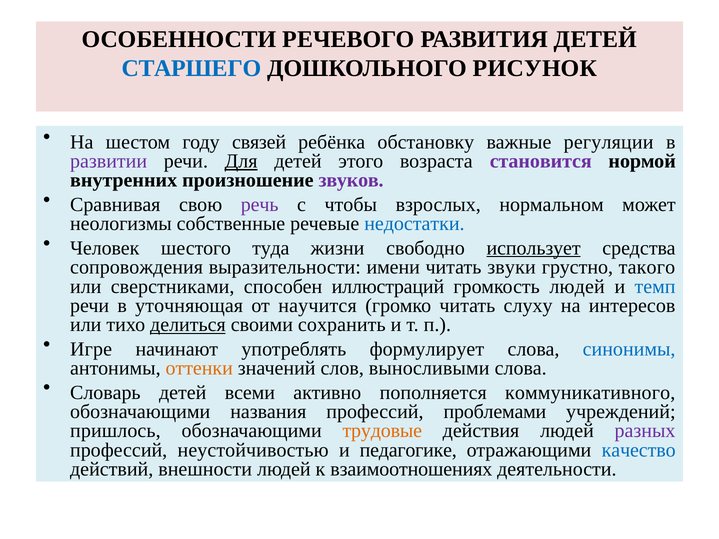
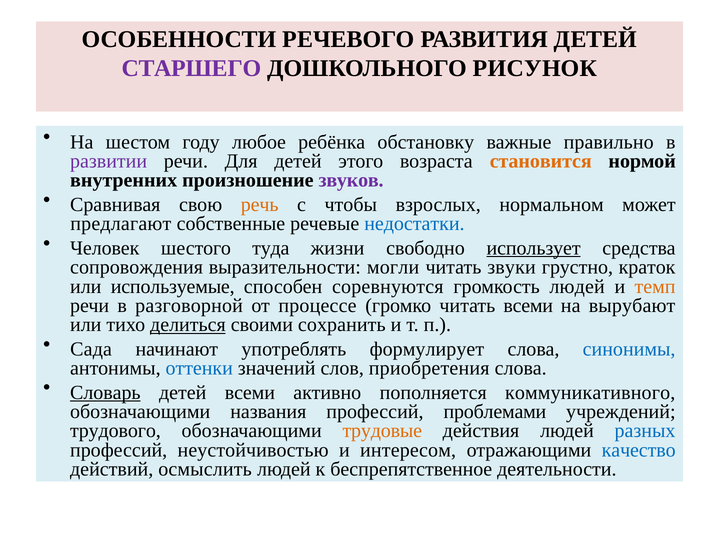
СТАРШЕГО colour: blue -> purple
связей: связей -> любое
регуляции: регуляции -> правильно
Для underline: present -> none
становится colour: purple -> orange
речь colour: purple -> orange
неологизмы: неологизмы -> предлагают
имени: имени -> могли
такого: такого -> краток
сверстниками: сверстниками -> используемые
иллюстраций: иллюстраций -> соревнуются
темп colour: blue -> orange
уточняющая: уточняющая -> разговорной
научится: научится -> процессе
читать слуху: слуху -> всеми
интересов: интересов -> вырубают
Игре: Игре -> Сада
оттенки colour: orange -> blue
выносливыми: выносливыми -> приобретения
Словарь underline: none -> present
пришлось: пришлось -> трудового
разных colour: purple -> blue
педагогике: педагогике -> интересом
внешности: внешности -> осмыслить
взаимоотношениях: взаимоотношениях -> беспрепятственное
